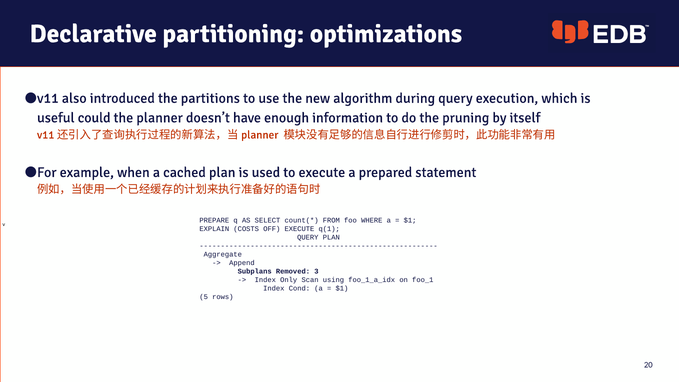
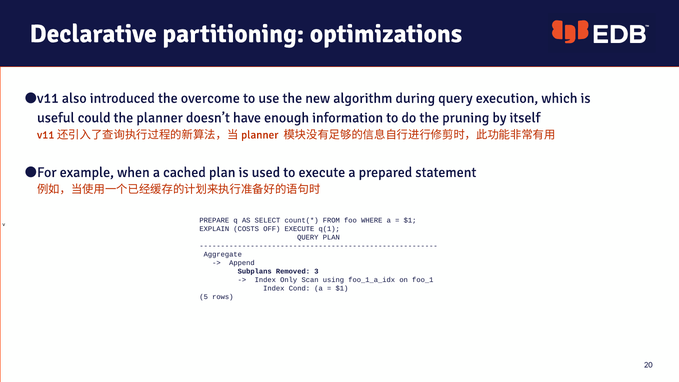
partitions: partitions -> overcome
